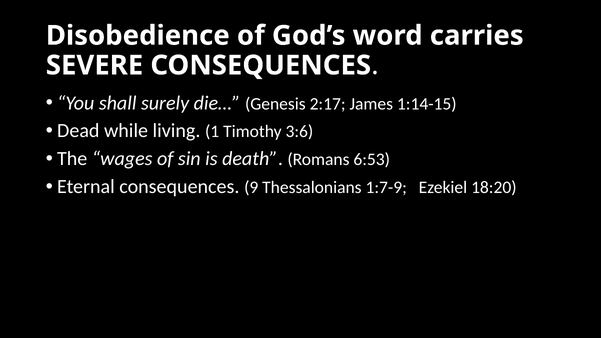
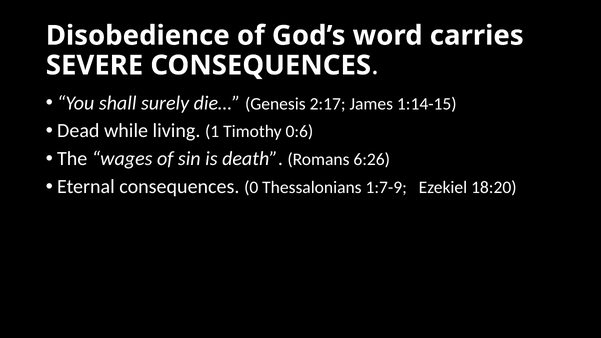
3:6: 3:6 -> 0:6
6:53: 6:53 -> 6:26
9: 9 -> 0
